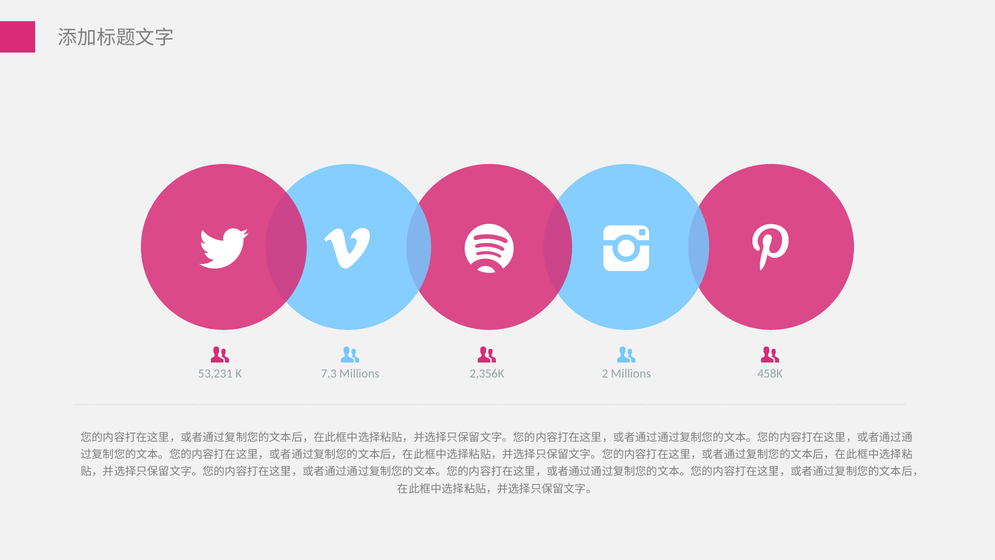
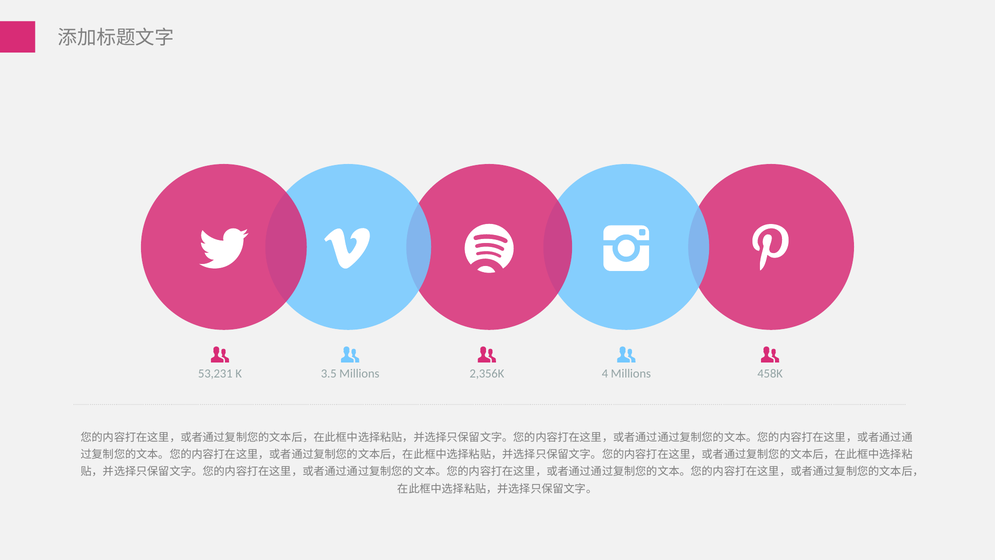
7.3: 7.3 -> 3.5
2: 2 -> 4
